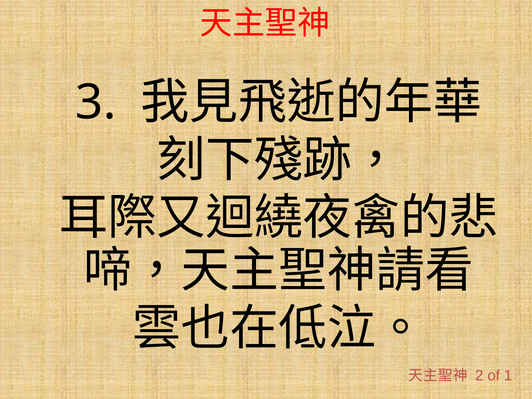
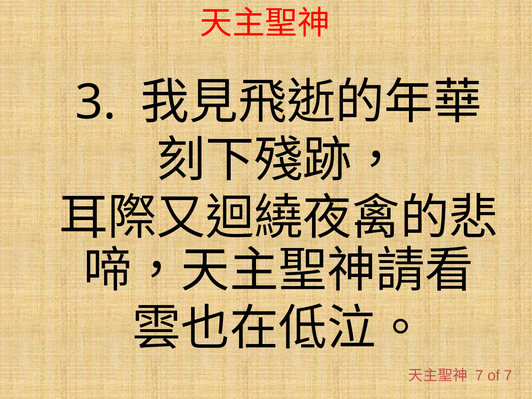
2 at (479, 375): 2 -> 7
of 1: 1 -> 7
